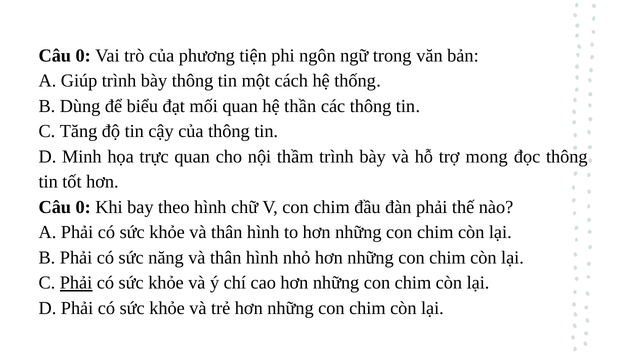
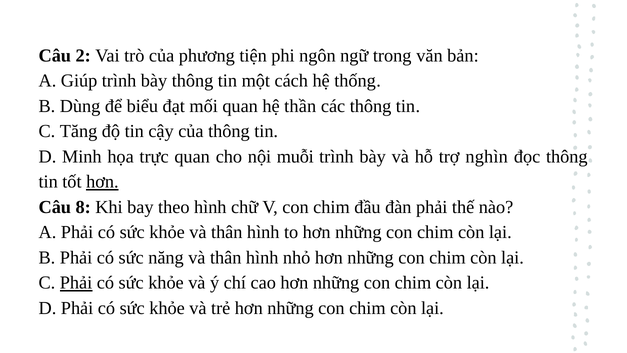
0 at (83, 56): 0 -> 2
thầm: thầm -> muỗi
mong: mong -> nghìn
hơn at (102, 182) underline: none -> present
0 at (83, 207): 0 -> 8
